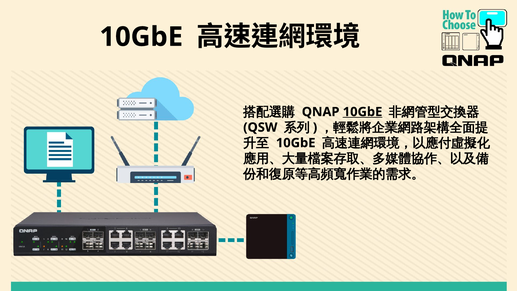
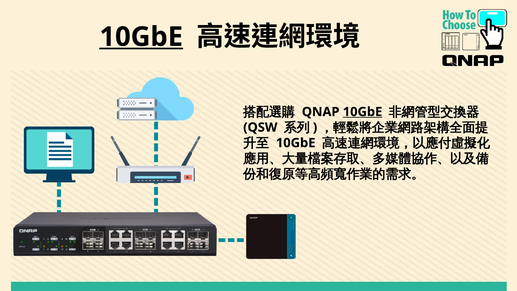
10GbE at (141, 37) underline: none -> present
